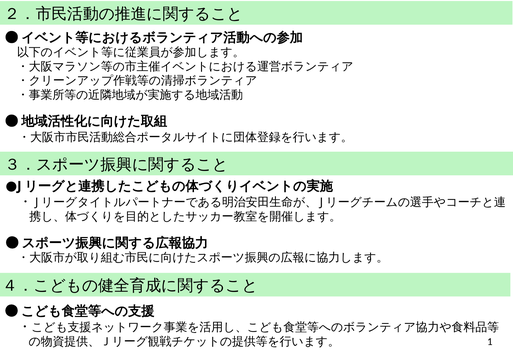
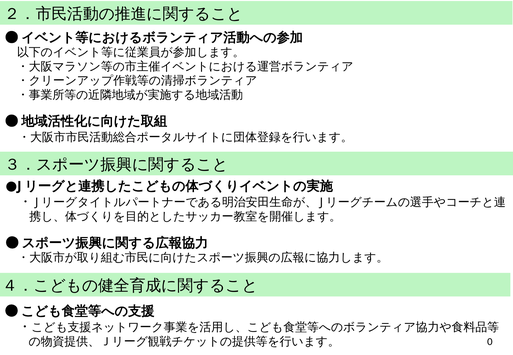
1: 1 -> 0
